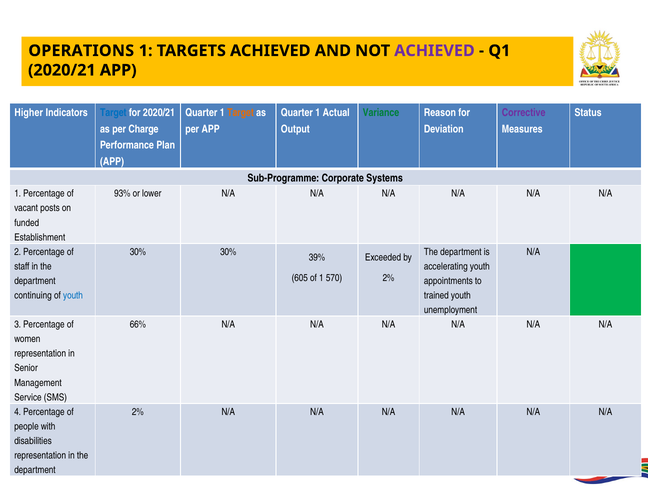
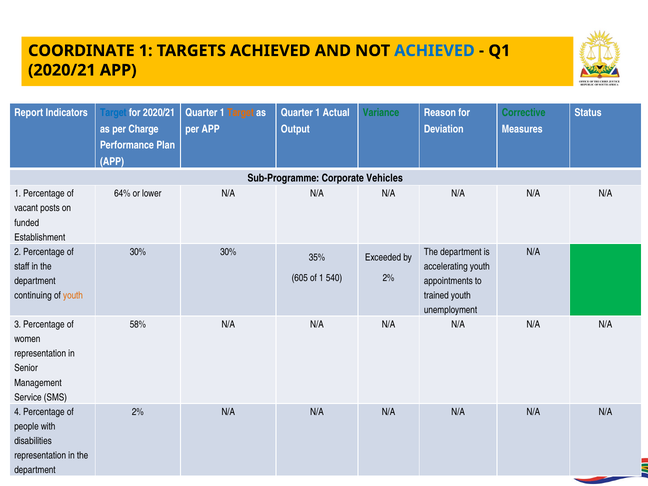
OPERATIONS: OPERATIONS -> COORDINATE
ACHIEVED at (434, 51) colour: purple -> blue
Higher: Higher -> Report
Corrective colour: purple -> green
Systems: Systems -> Vehicles
93%: 93% -> 64%
39%: 39% -> 35%
570: 570 -> 540
youth at (73, 295) colour: blue -> orange
66%: 66% -> 58%
